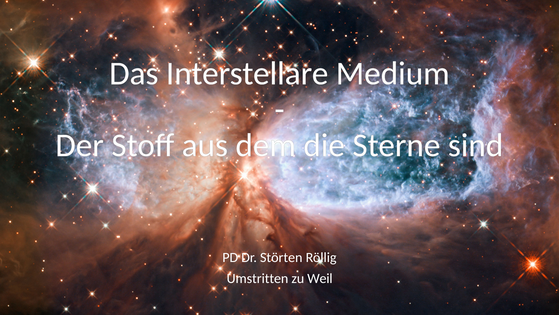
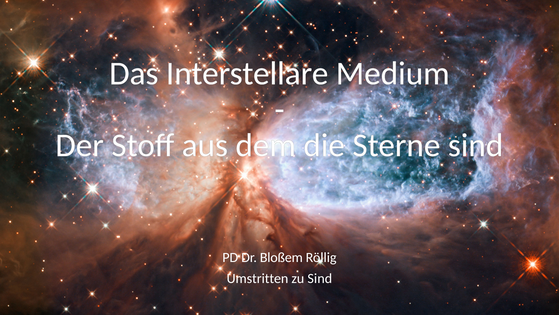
Störten: Störten -> Bloßem
zu Weil: Weil -> Sind
